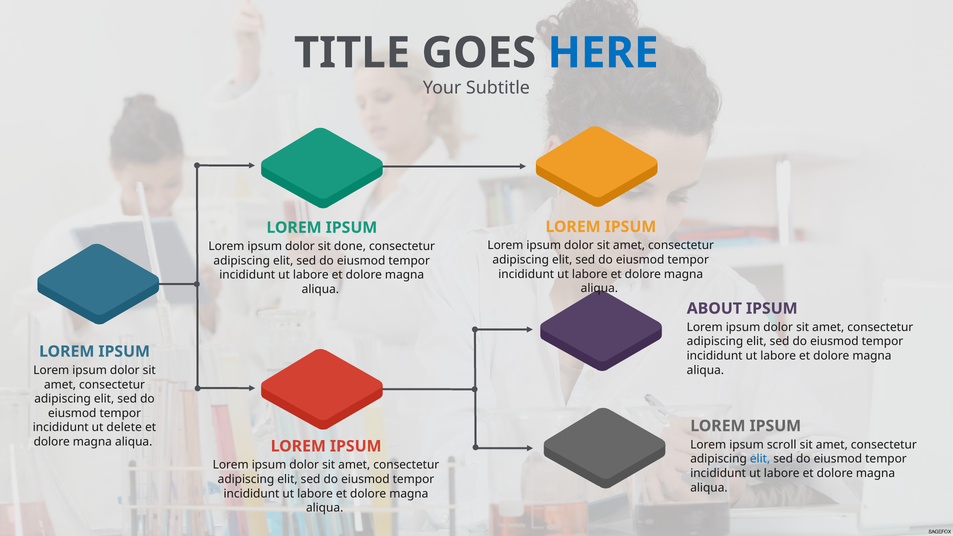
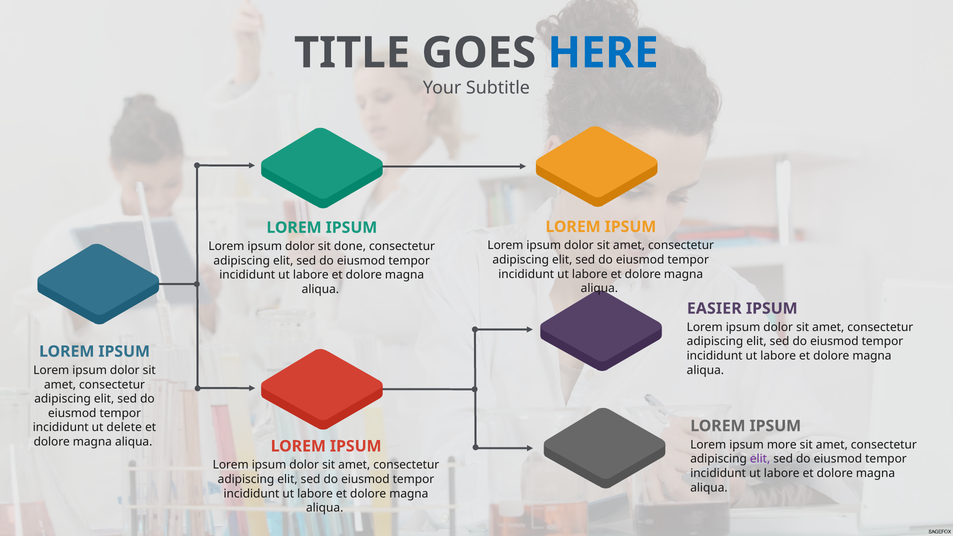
ABOUT: ABOUT -> EASIER
scroll: scroll -> more
elit at (760, 459) colour: blue -> purple
